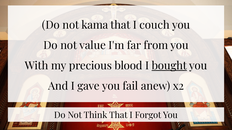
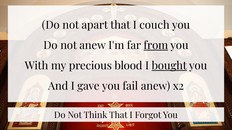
kama: kama -> apart
not value: value -> anew
from underline: none -> present
